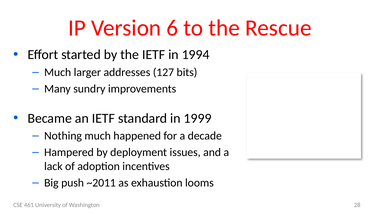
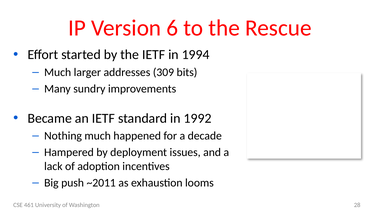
127: 127 -> 309
1999: 1999 -> 1992
